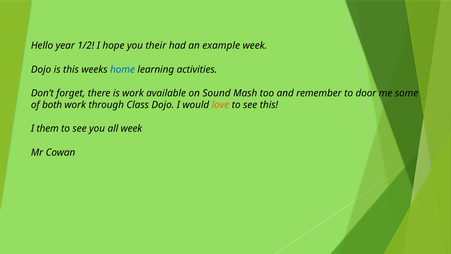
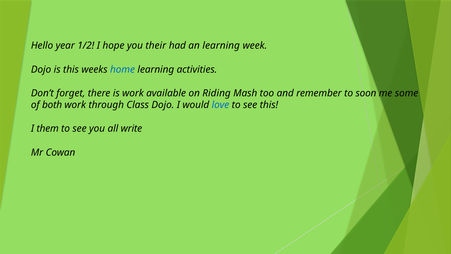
an example: example -> learning
Sound: Sound -> Riding
door: door -> soon
love colour: orange -> blue
all week: week -> write
